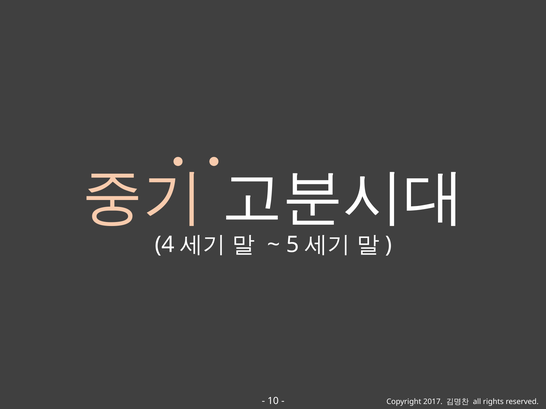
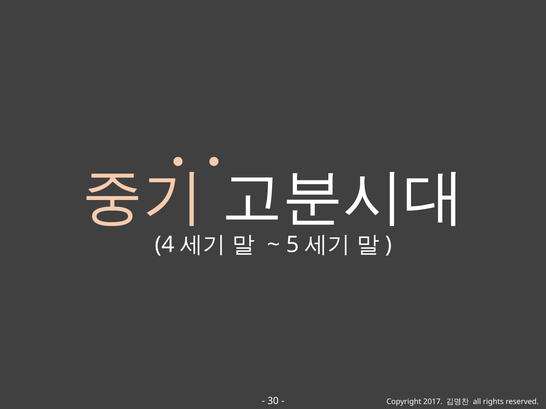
10: 10 -> 30
